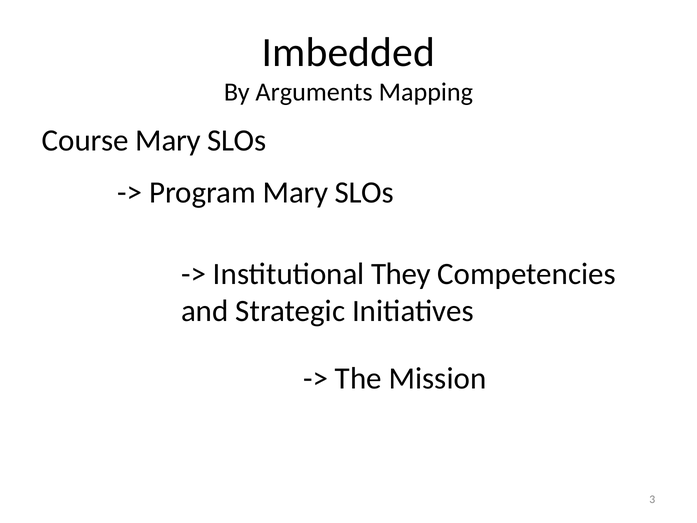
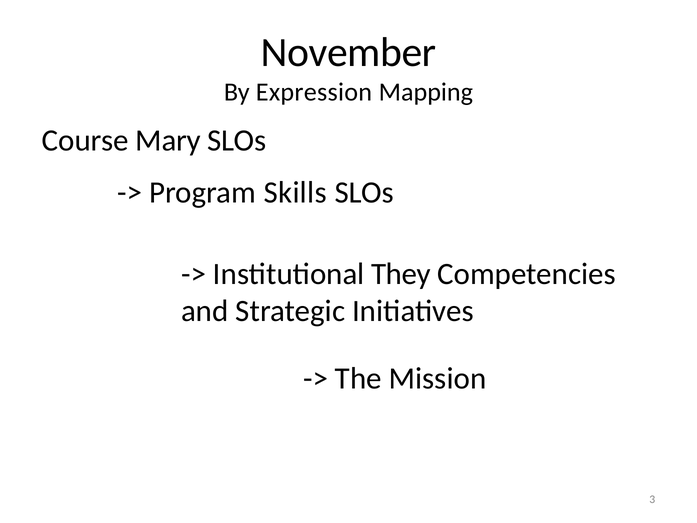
Imbedded: Imbedded -> November
Arguments: Arguments -> Expression
Program Mary: Mary -> Skills
